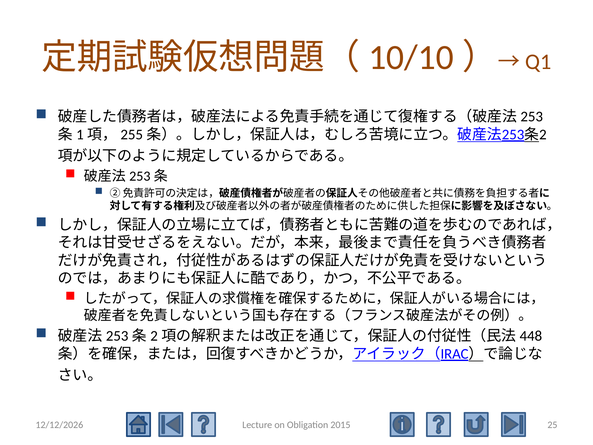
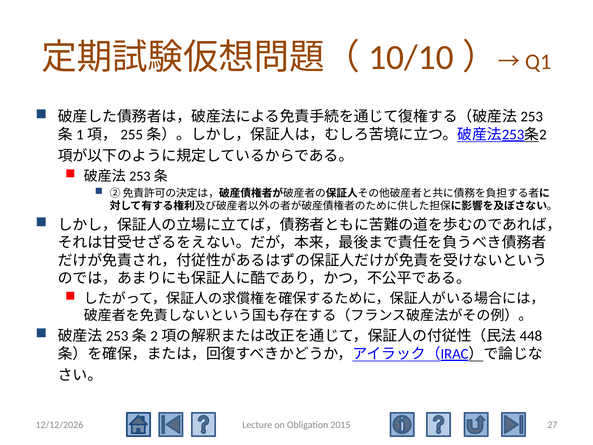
25: 25 -> 27
